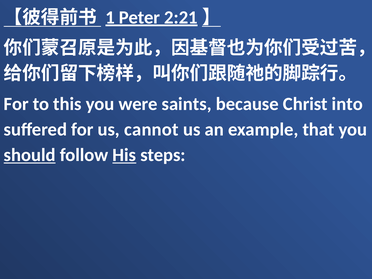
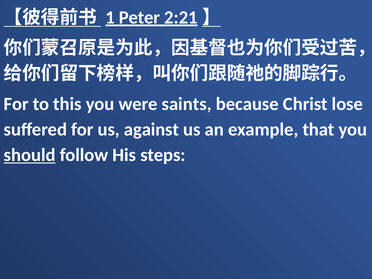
into: into -> lose
cannot: cannot -> against
His underline: present -> none
